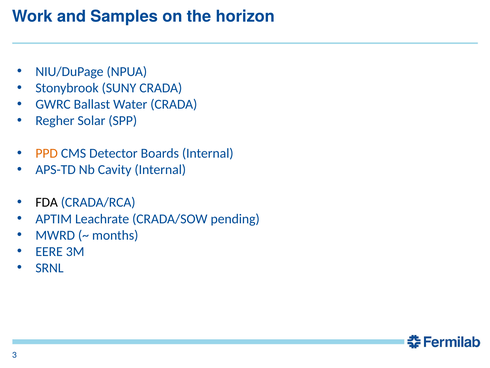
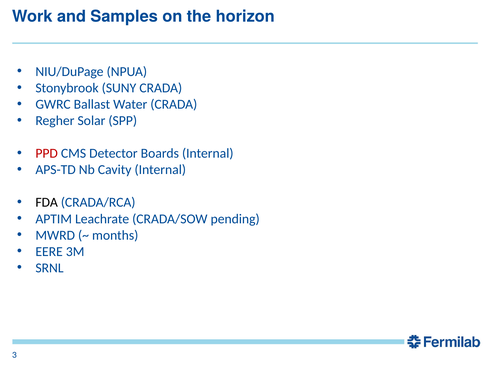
PPD colour: orange -> red
